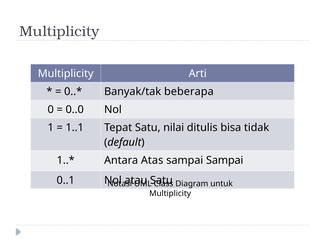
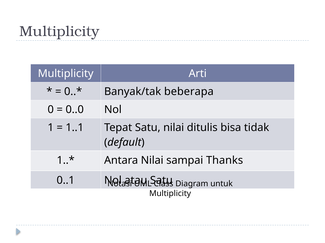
Antara Atas: Atas -> Nilai
sampai Sampai: Sampai -> Thanks
